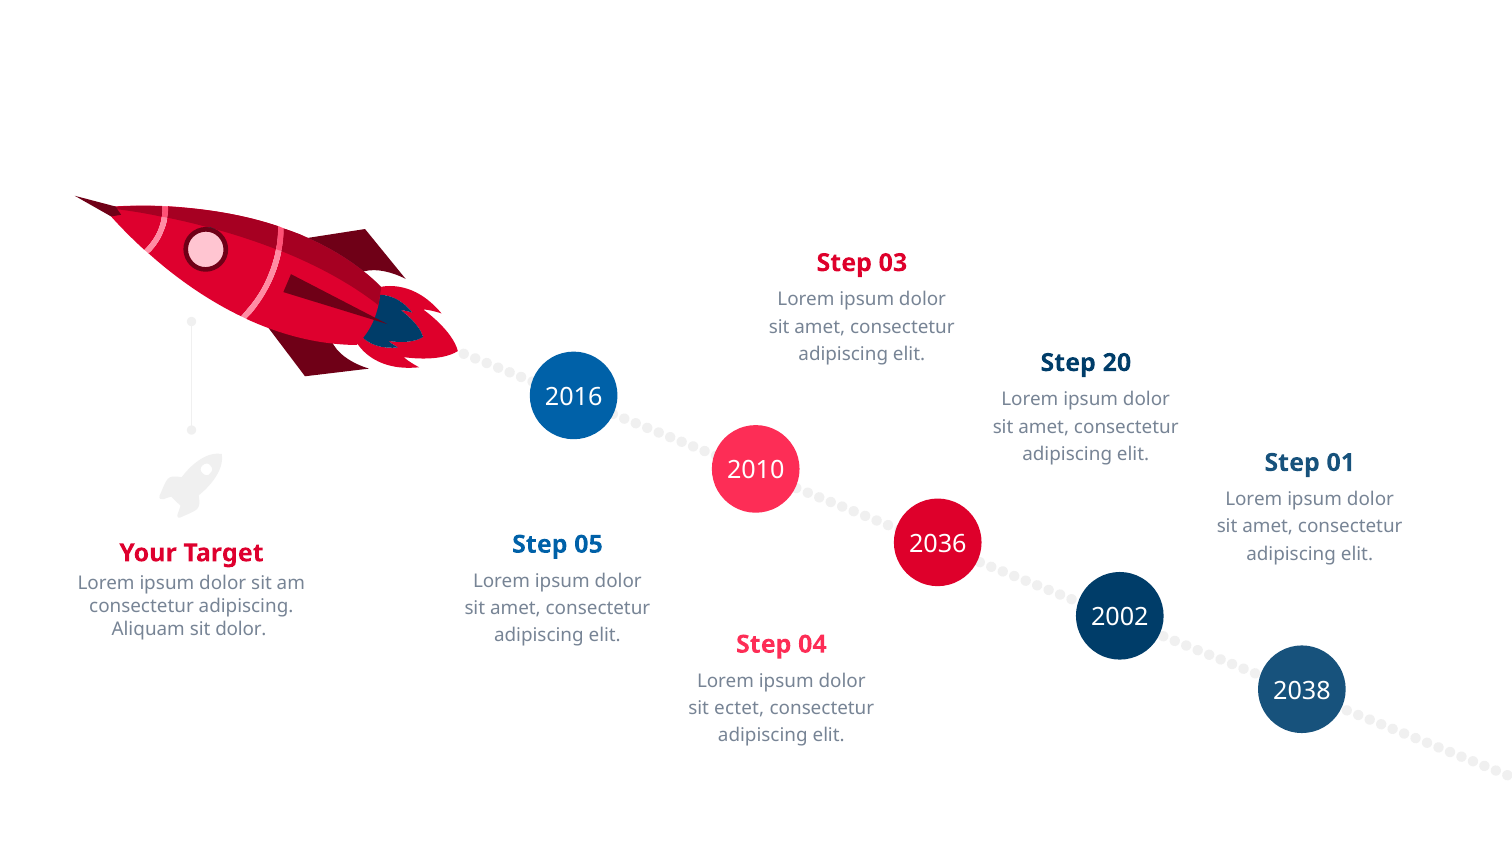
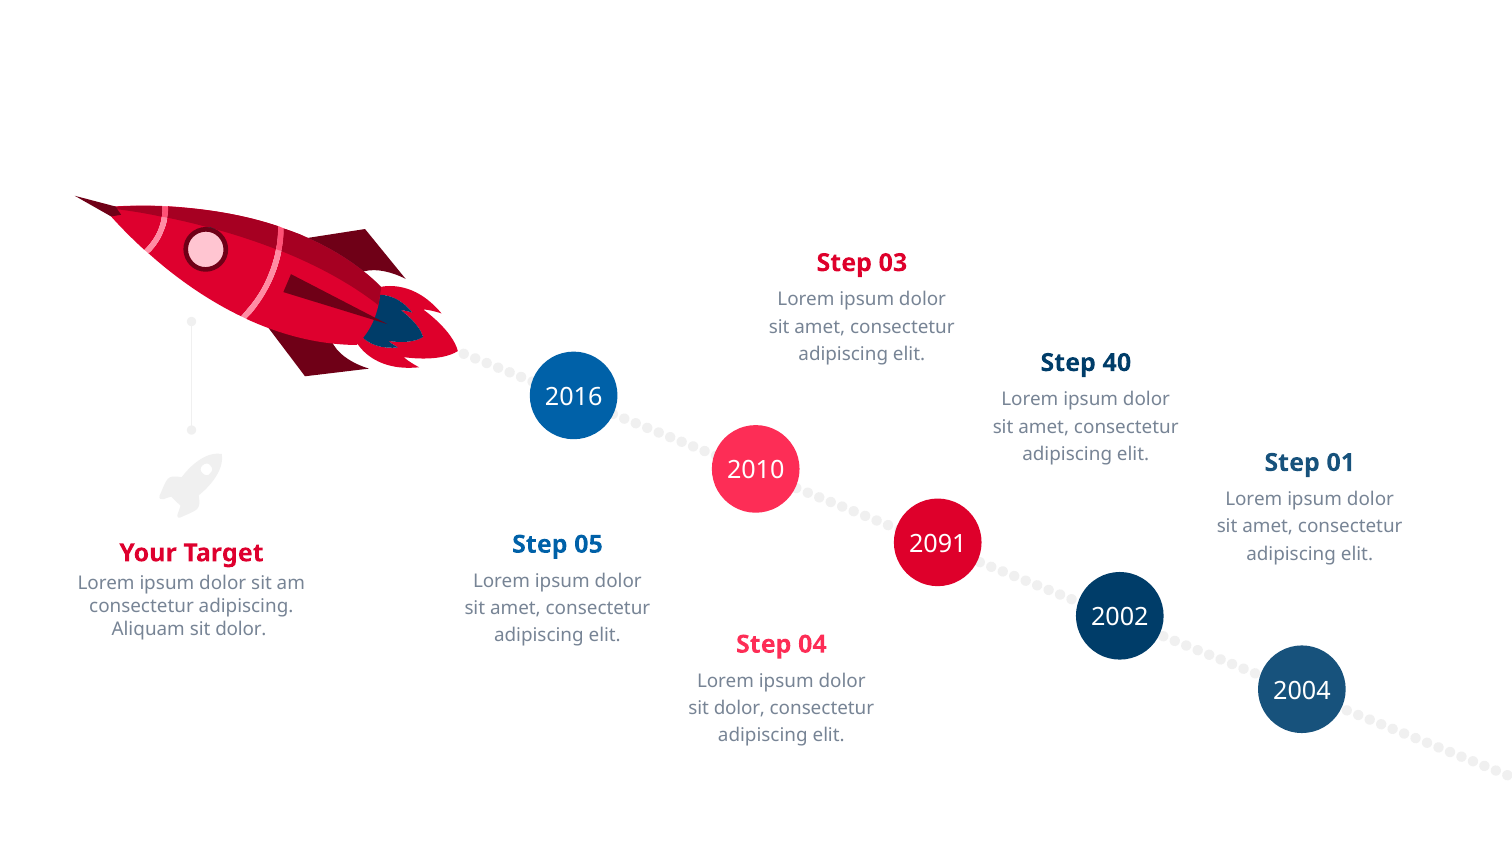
20: 20 -> 40
2036: 2036 -> 2091
2038: 2038 -> 2004
ectet at (739, 709): ectet -> dolor
